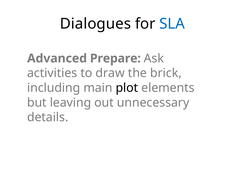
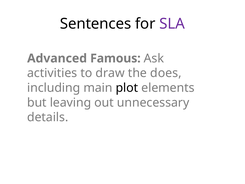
Dialogues: Dialogues -> Sentences
SLA colour: blue -> purple
Prepare: Prepare -> Famous
brick: brick -> does
